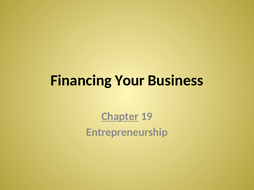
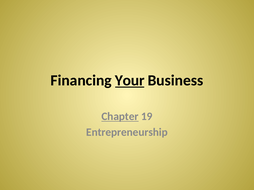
Your underline: none -> present
